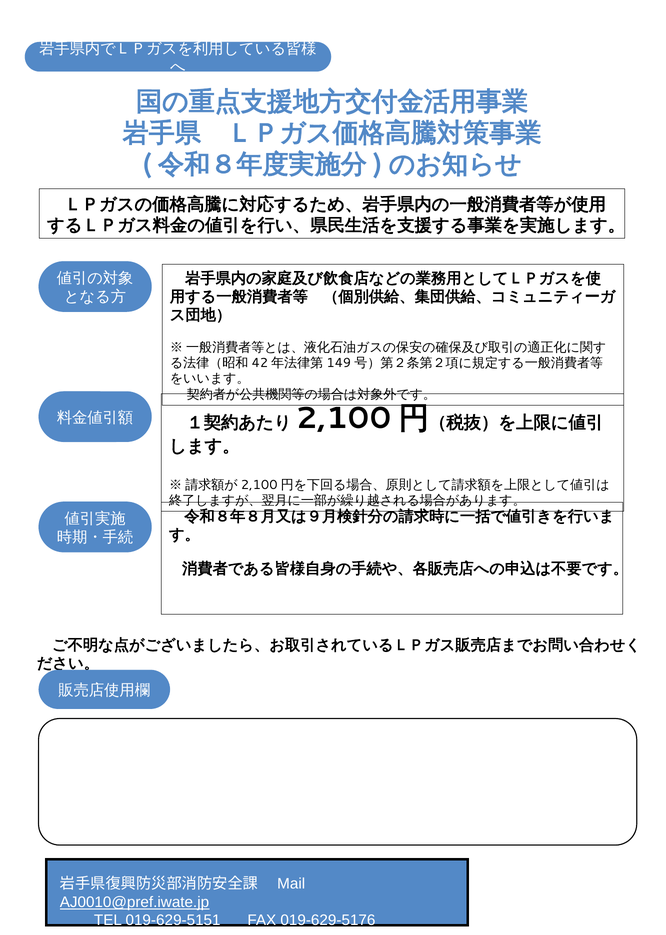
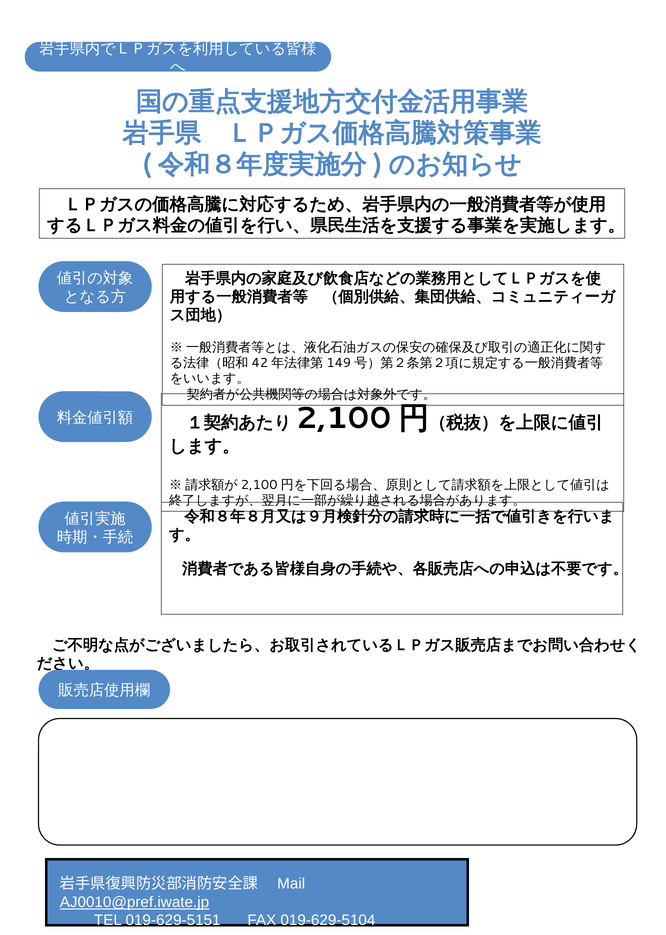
019-629-5176: 019-629-5176 -> 019-629-5104
